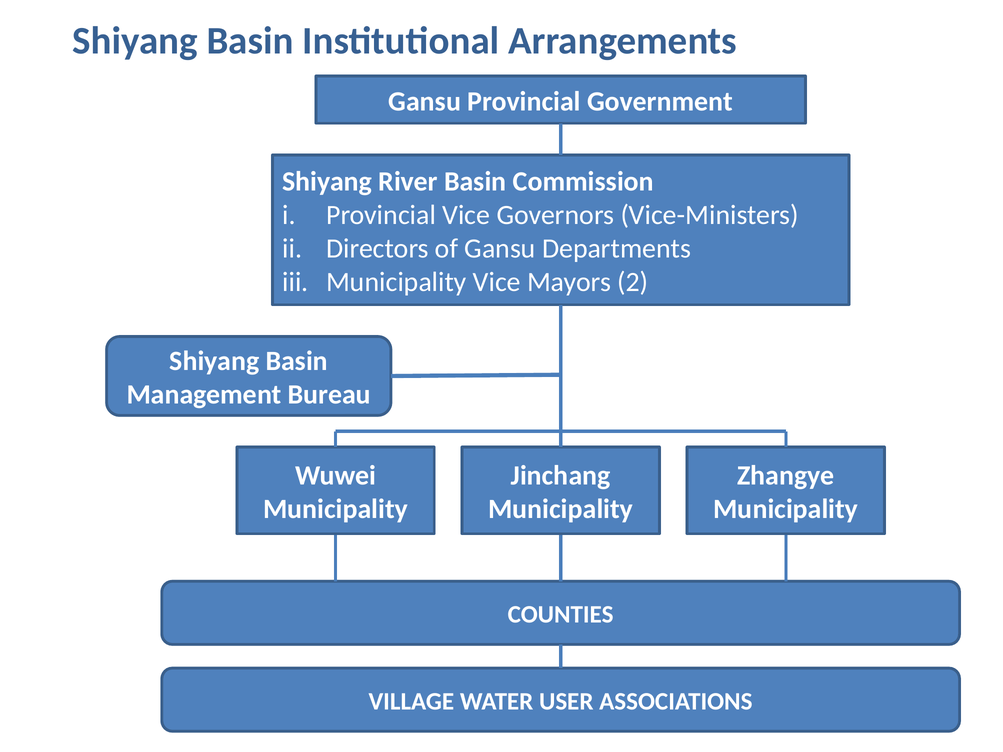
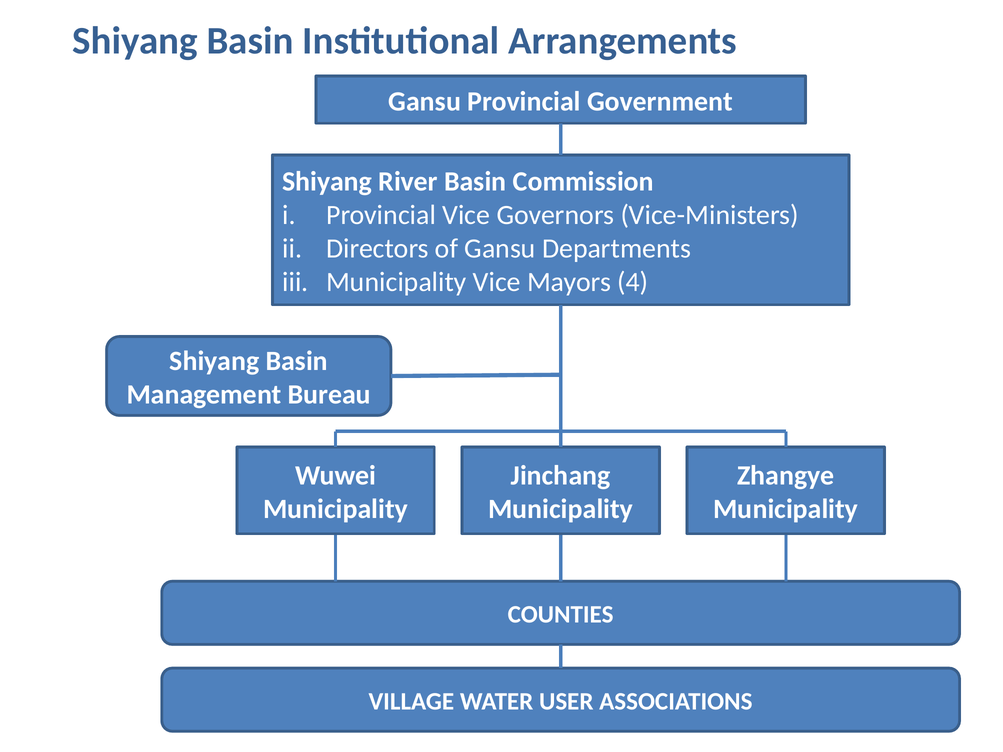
2: 2 -> 4
